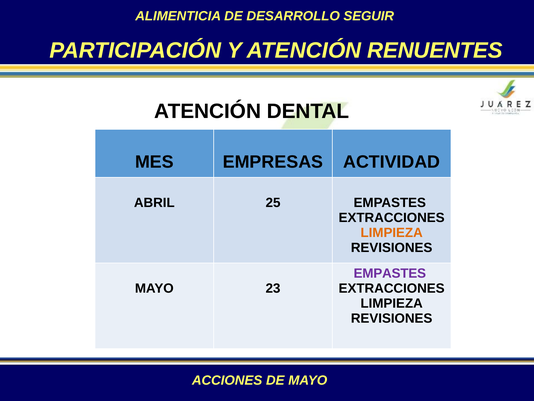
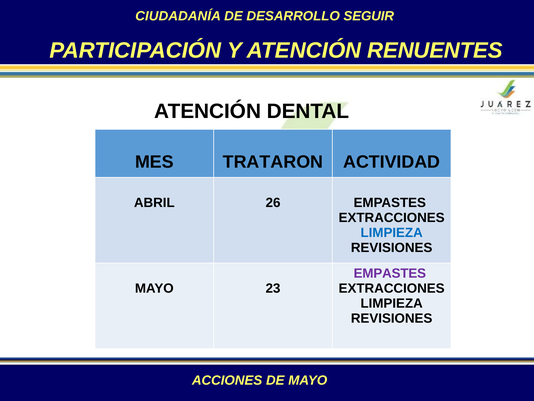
ALIMENTICIA: ALIMENTICIA -> CIUDADANÍA
EMPRESAS: EMPRESAS -> TRATARON
25: 25 -> 26
LIMPIEZA at (392, 232) colour: orange -> blue
